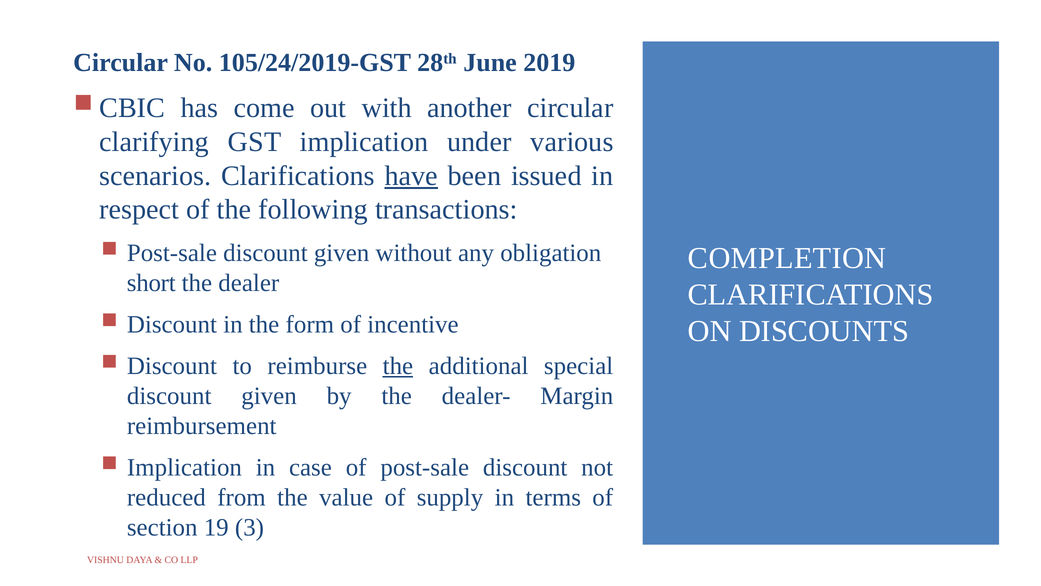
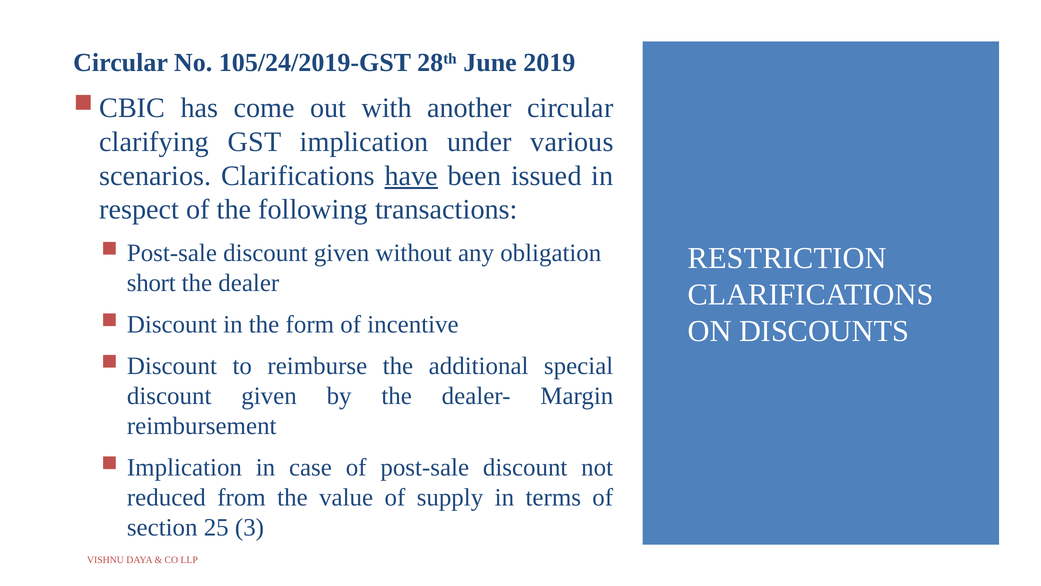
COMPLETION: COMPLETION -> RESTRICTION
the at (398, 366) underline: present -> none
19: 19 -> 25
